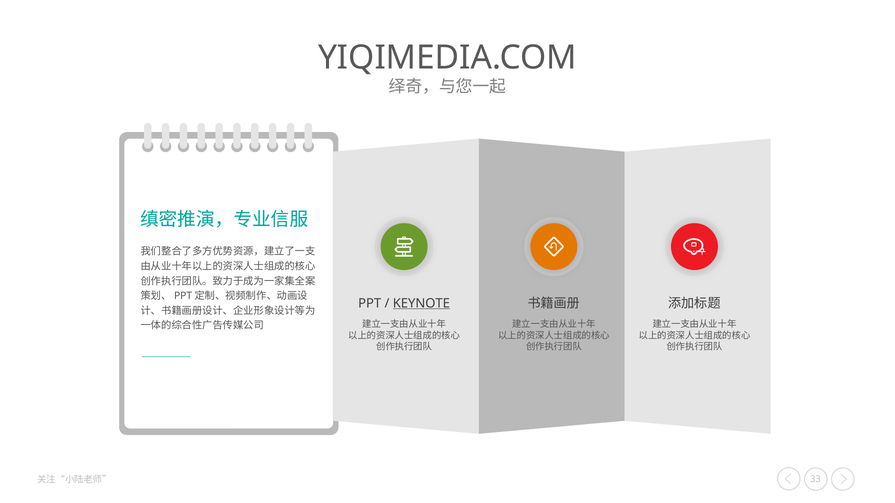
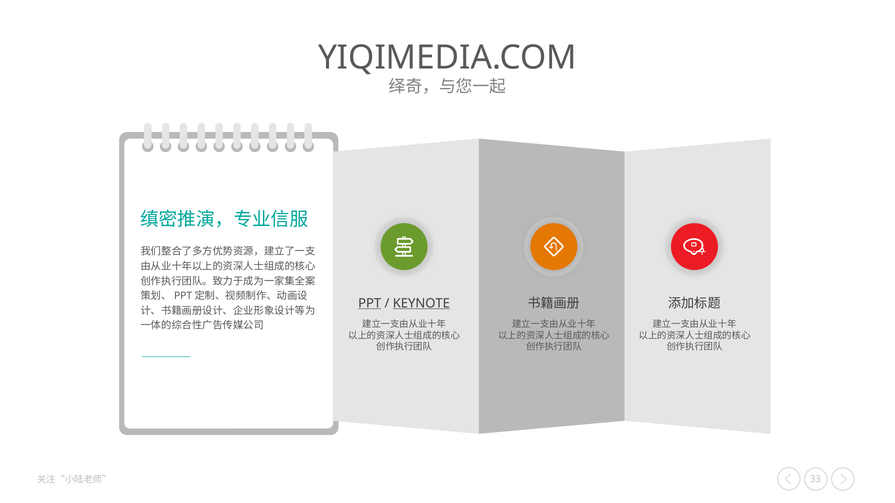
PPT underline: none -> present
